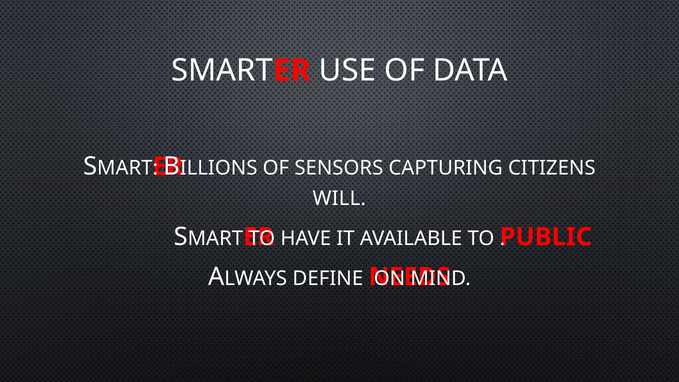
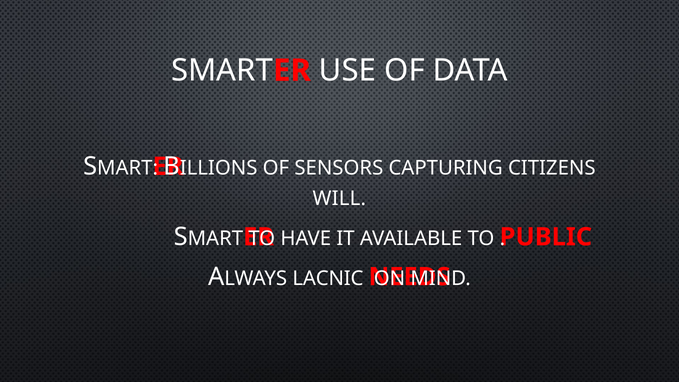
DEFINE: DEFINE -> LACNIC
